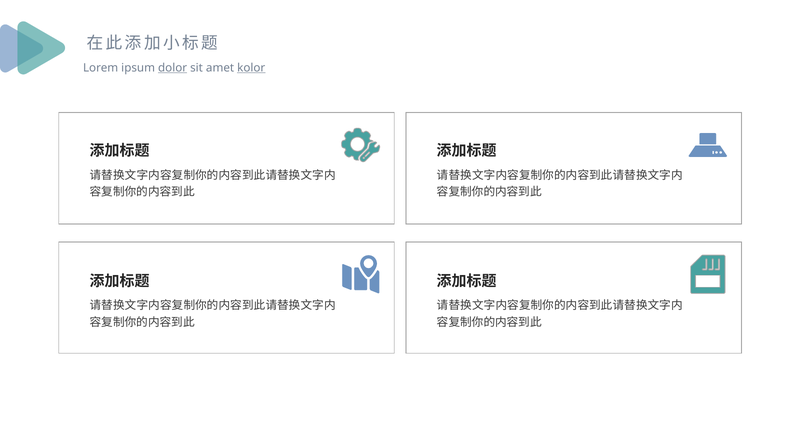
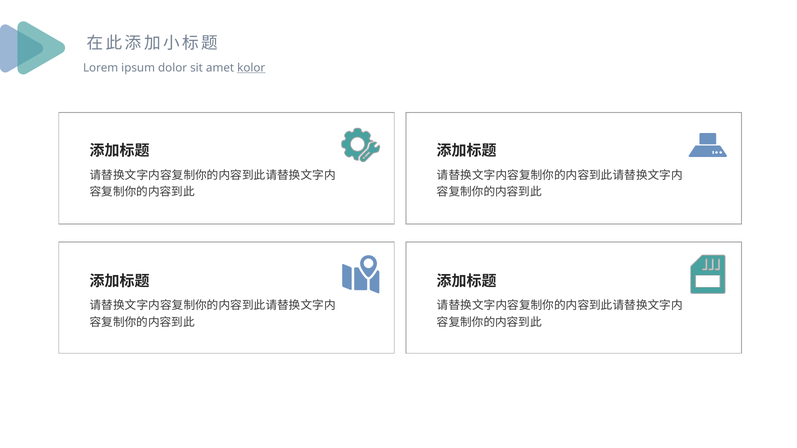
dolor underline: present -> none
